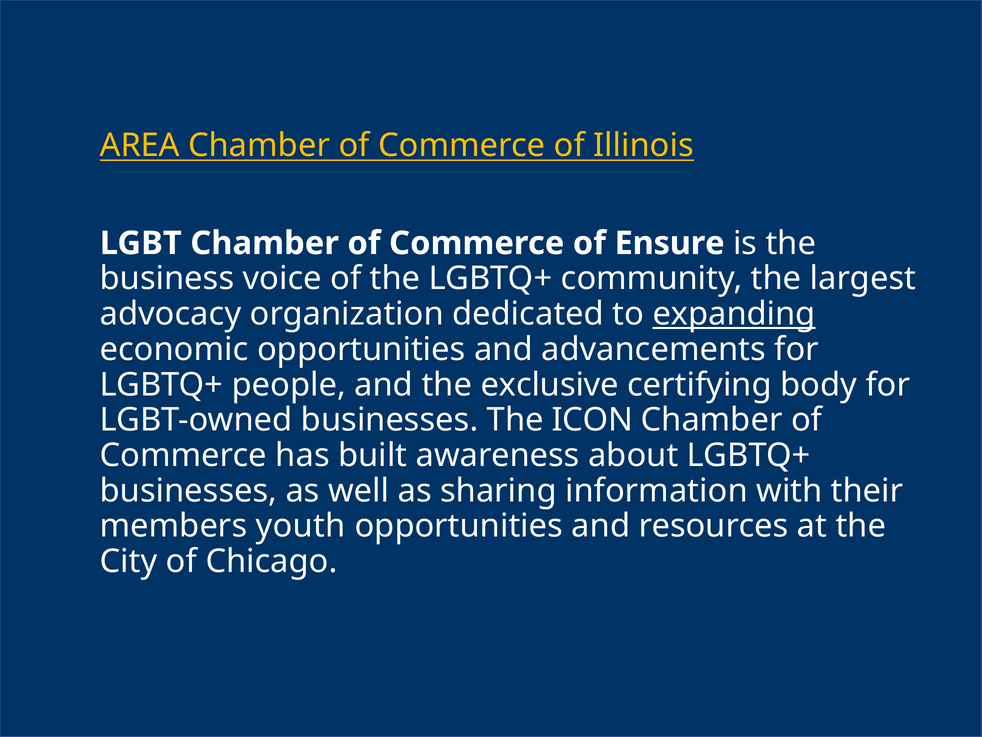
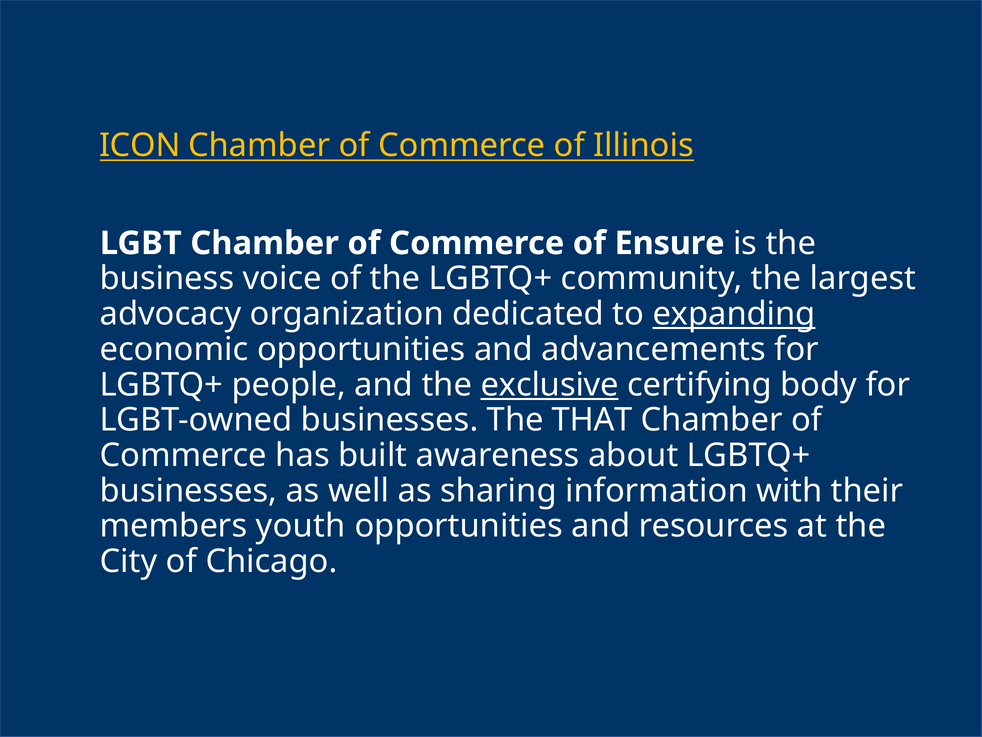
AREA: AREA -> ICON
exclusive underline: none -> present
ICON: ICON -> THAT
